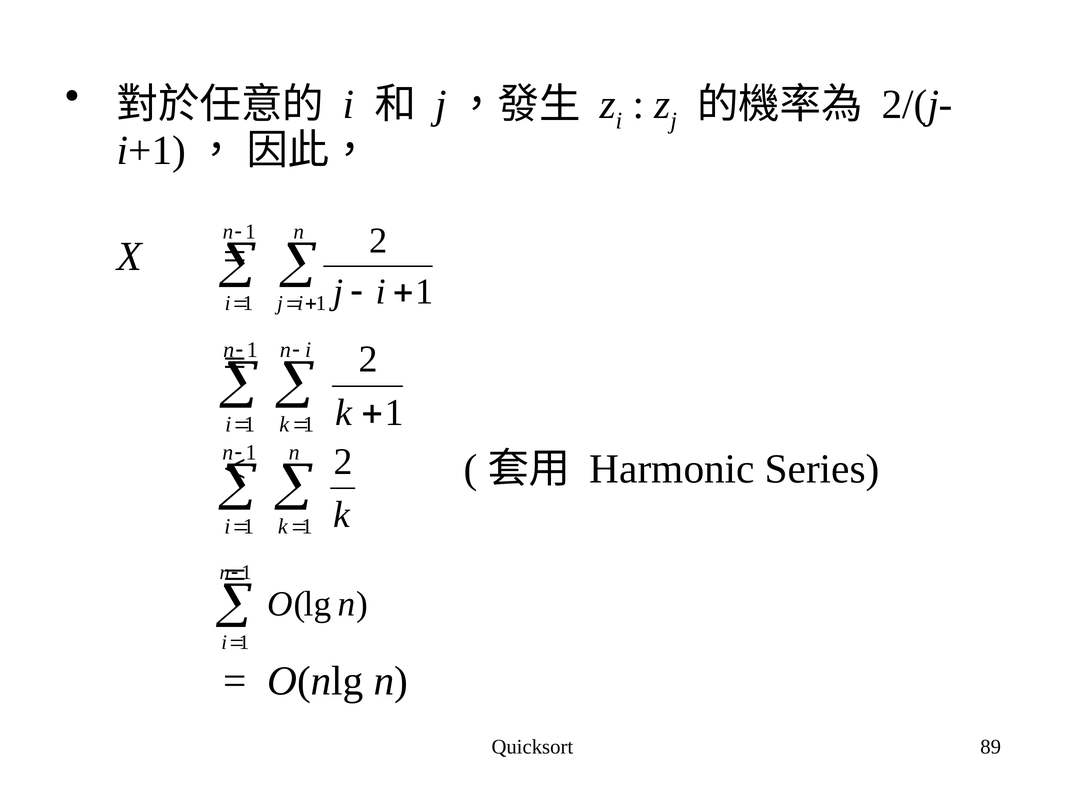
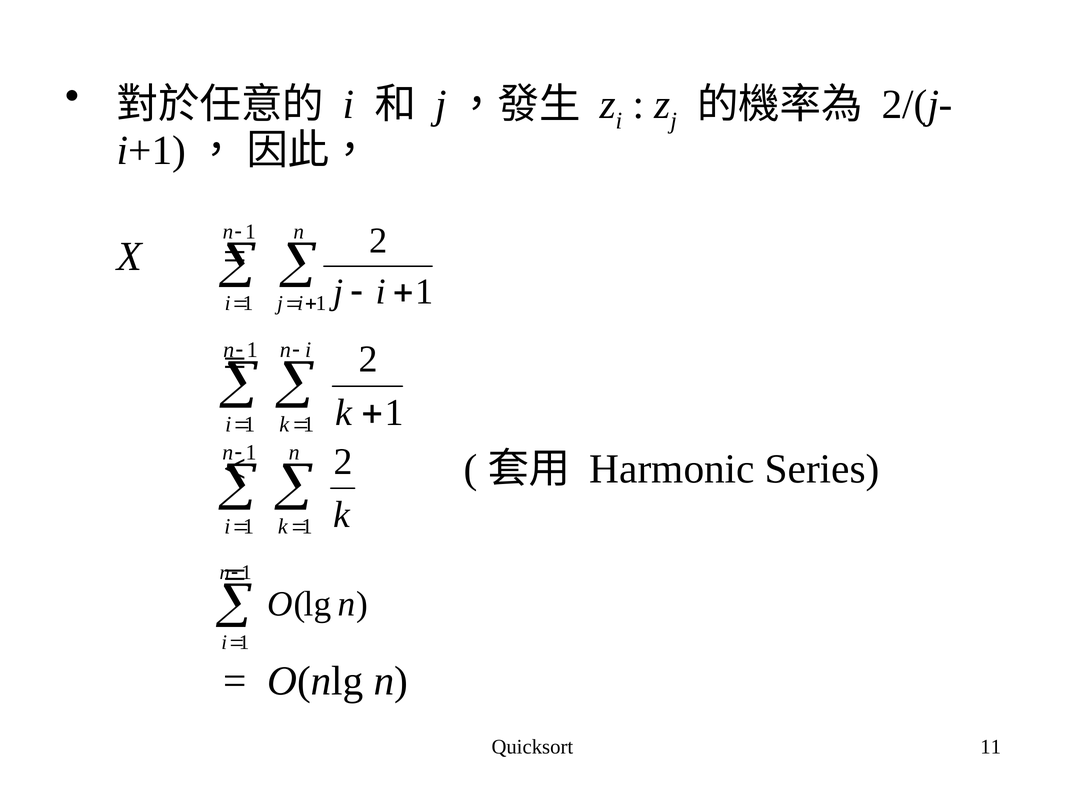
89: 89 -> 11
